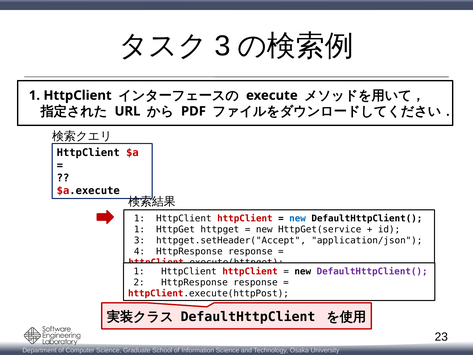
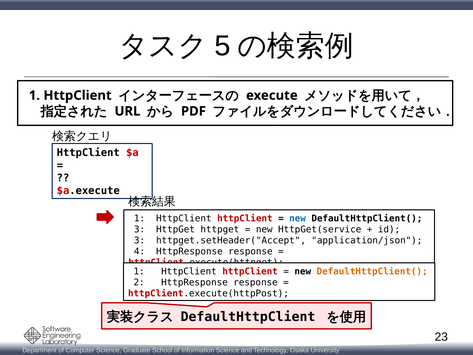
3 at (222, 46): 3 -> 5
1 at (139, 229): 1 -> 3
DefaultHttpClient( at (372, 271) colour: purple -> orange
